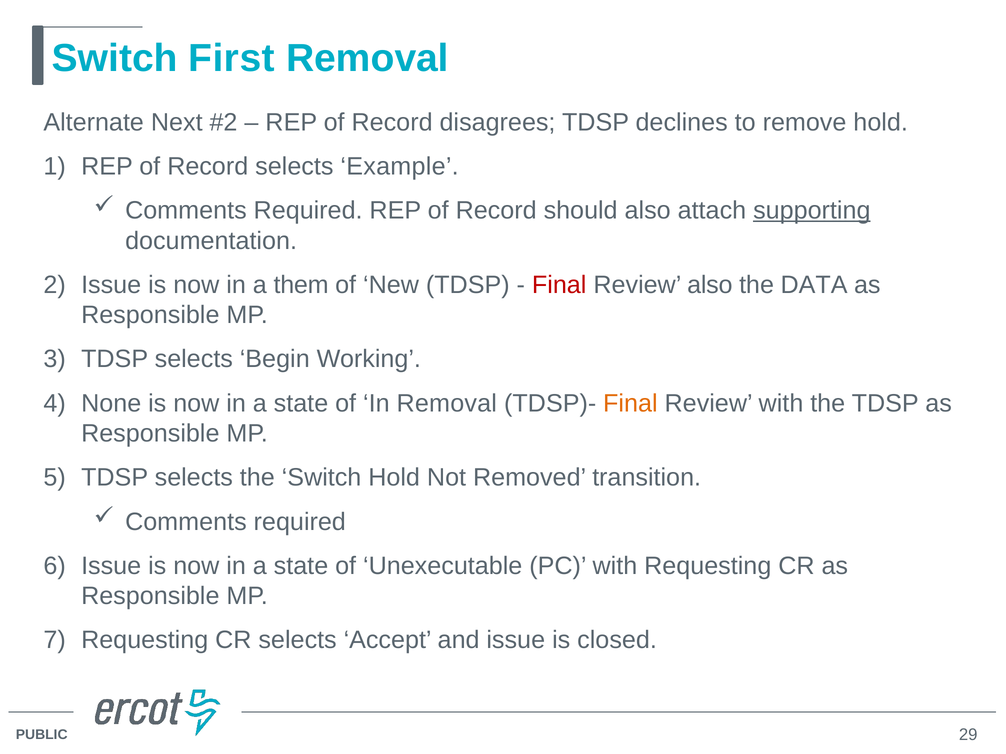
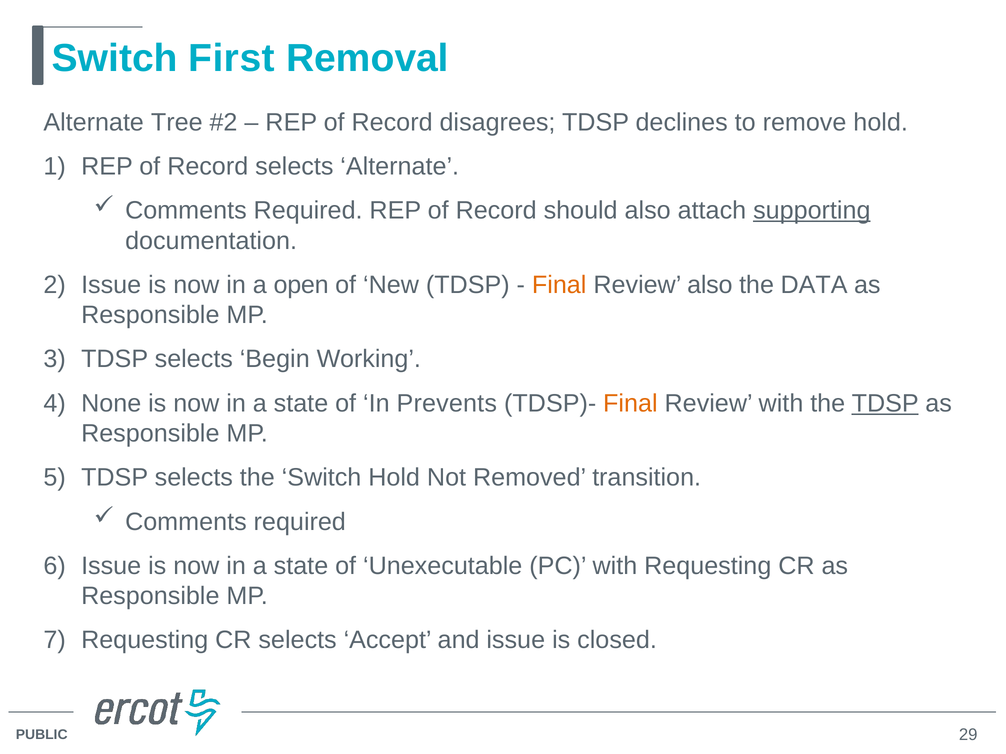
Next: Next -> Tree
selects Example: Example -> Alternate
them: them -> open
Final at (559, 285) colour: red -> orange
In Removal: Removal -> Prevents
TDSP at (885, 404) underline: none -> present
